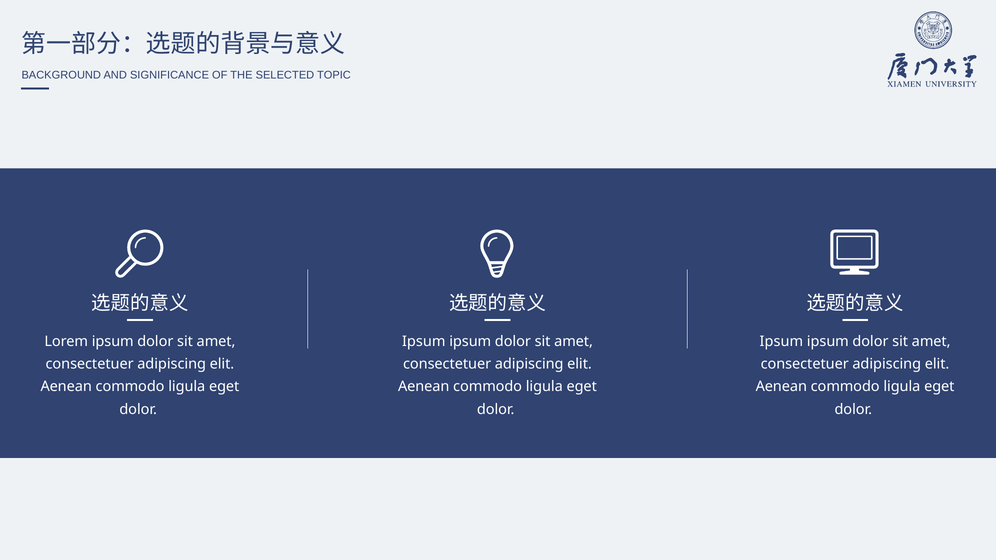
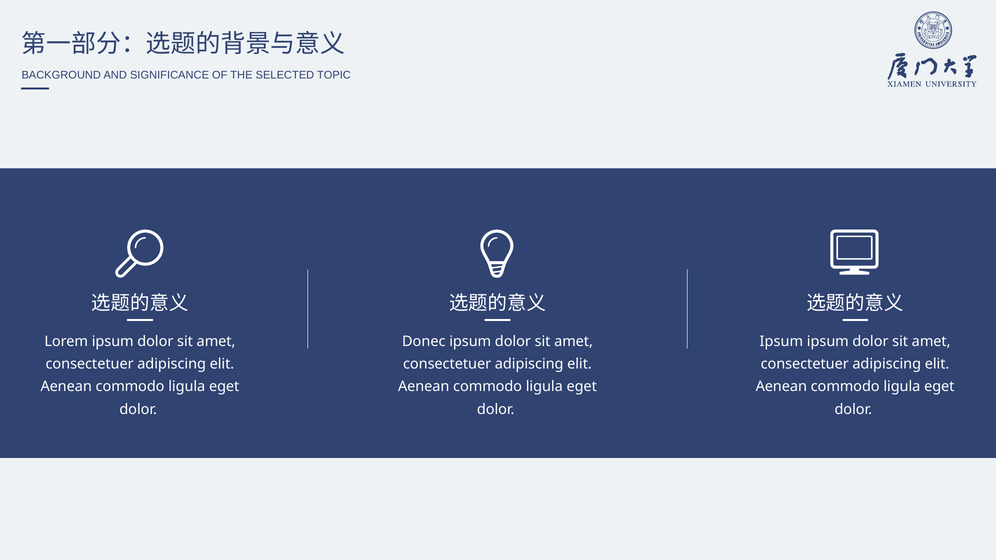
Ipsum at (424, 342): Ipsum -> Donec
